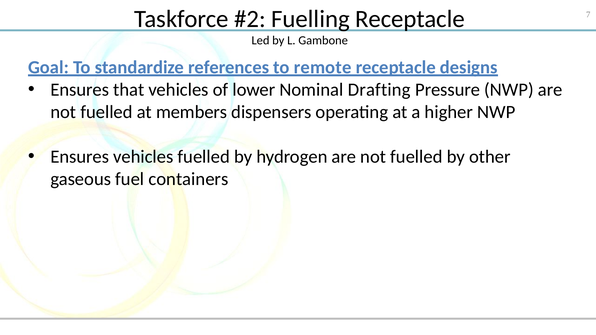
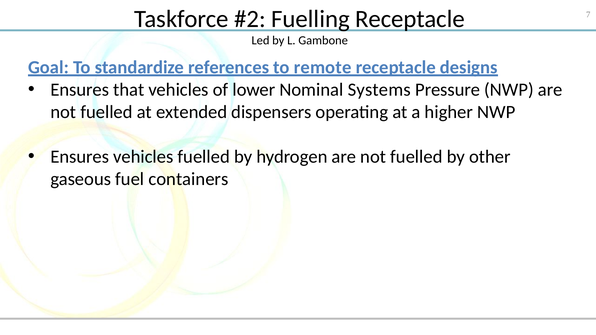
Drafting: Drafting -> Systems
members: members -> extended
